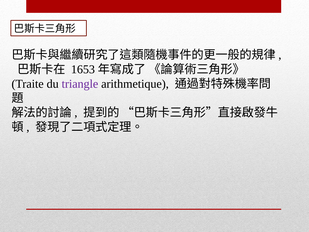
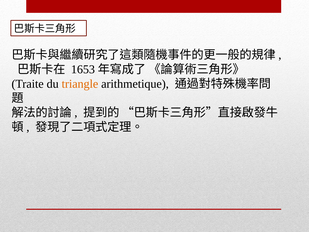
triangle colour: purple -> orange
